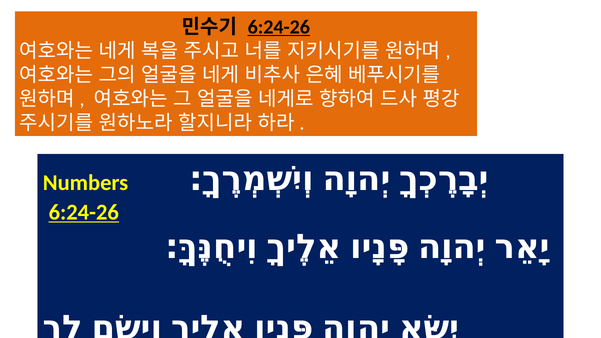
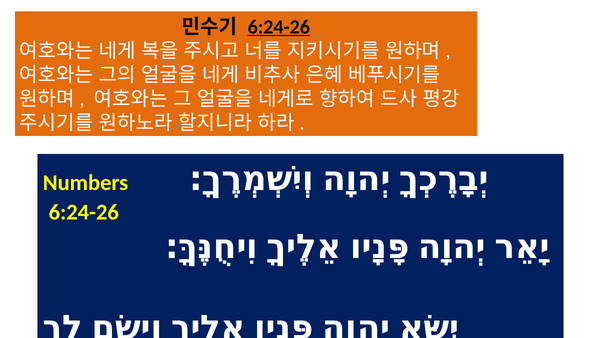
6:24-26 at (84, 212) underline: present -> none
